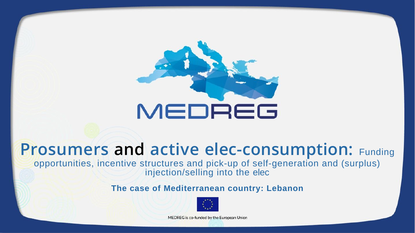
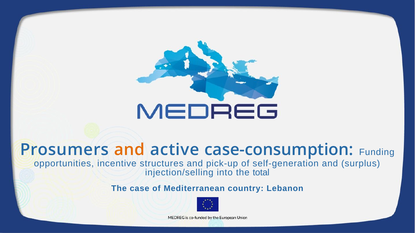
and at (130, 150) colour: black -> orange
elec-consumption: elec-consumption -> case-consumption
elec: elec -> total
